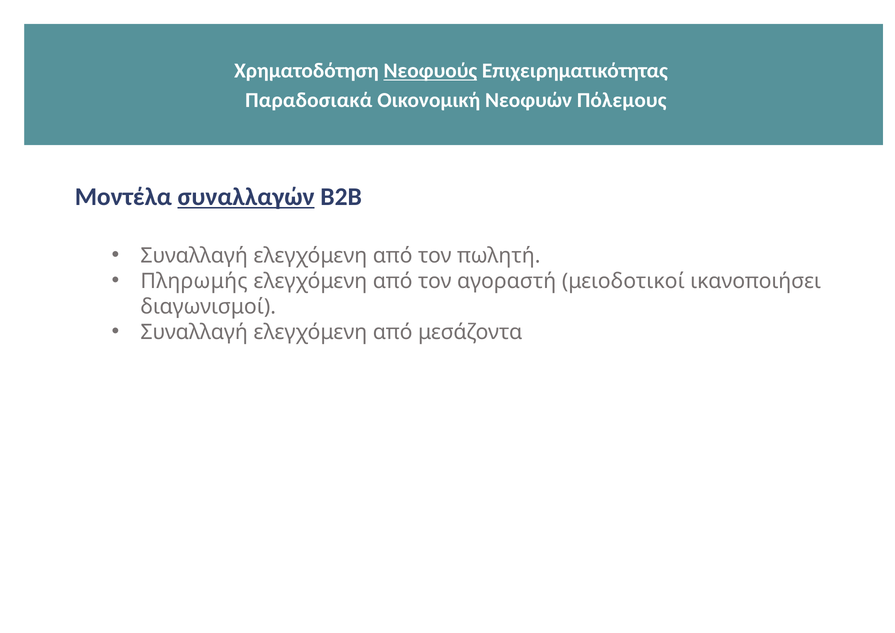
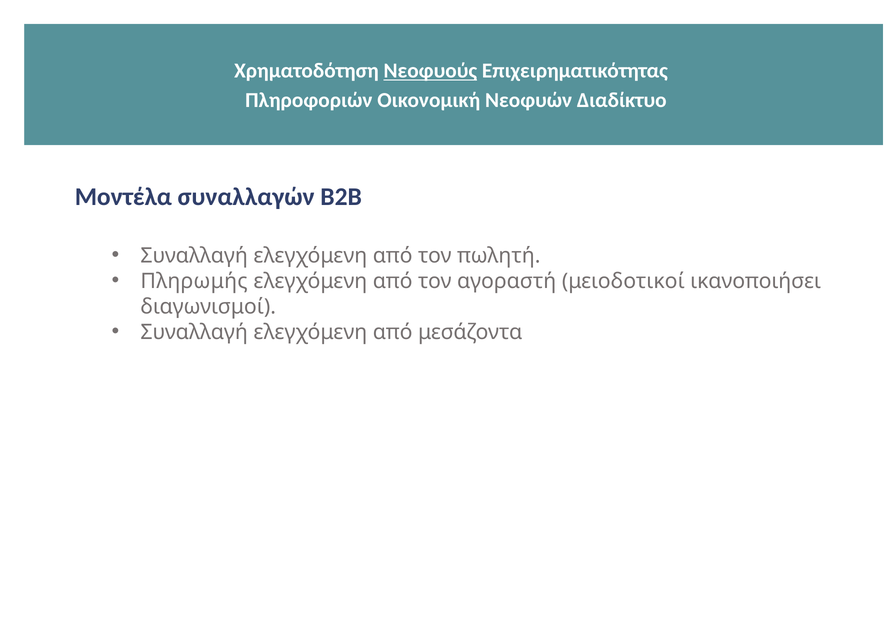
Παραδοσιακά: Παραδοσιακά -> Πληροφοριών
Πόλεμους: Πόλεμους -> Διαδίκτυο
συναλλαγών underline: present -> none
